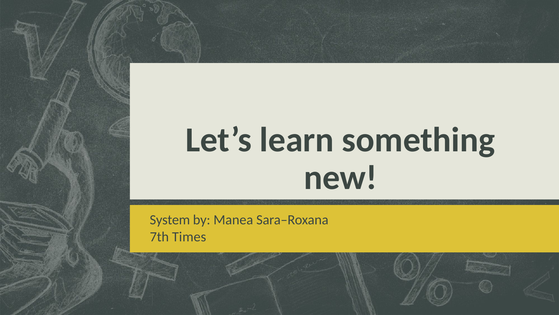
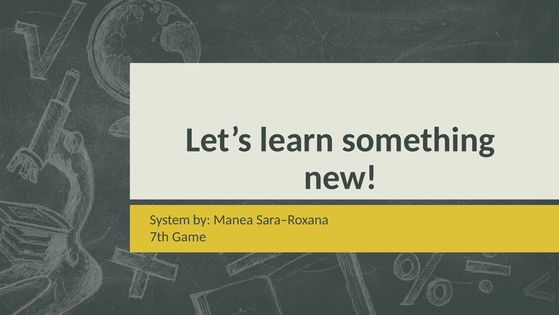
Times: Times -> Game
